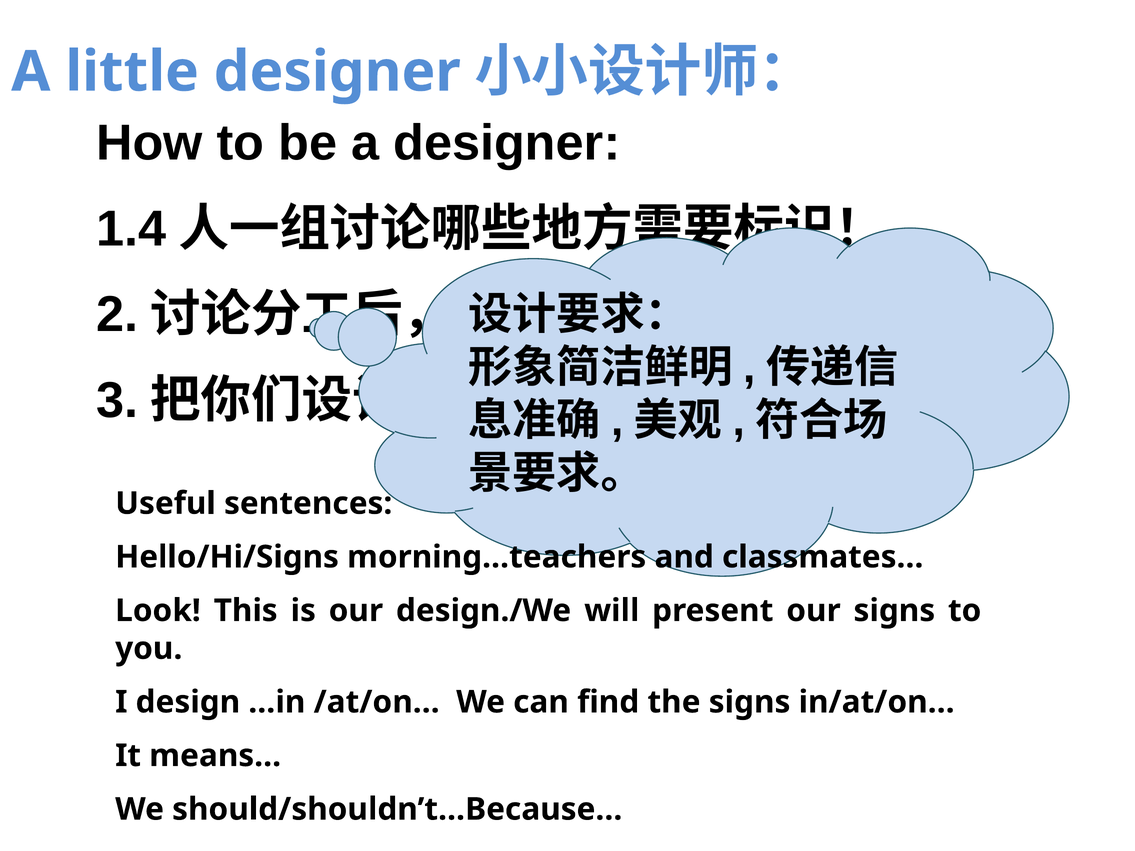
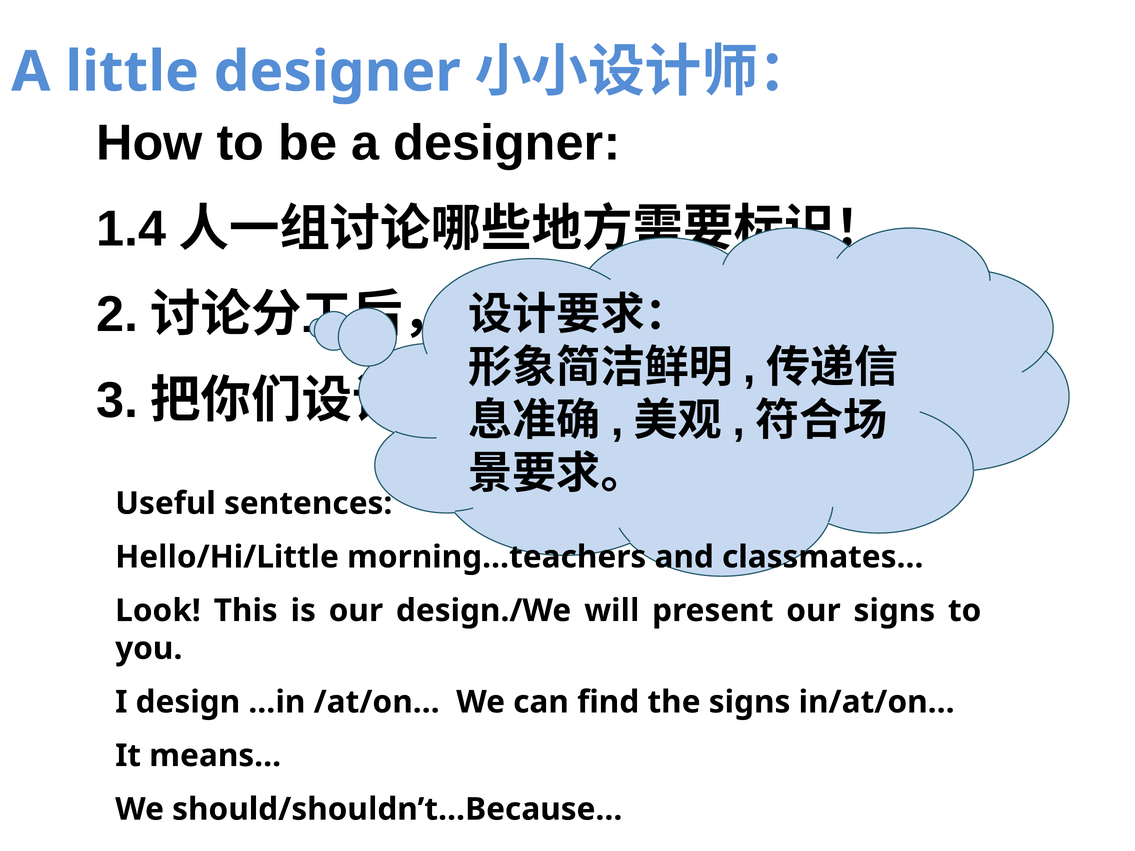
Hello/Hi/Signs: Hello/Hi/Signs -> Hello/Hi/Little
